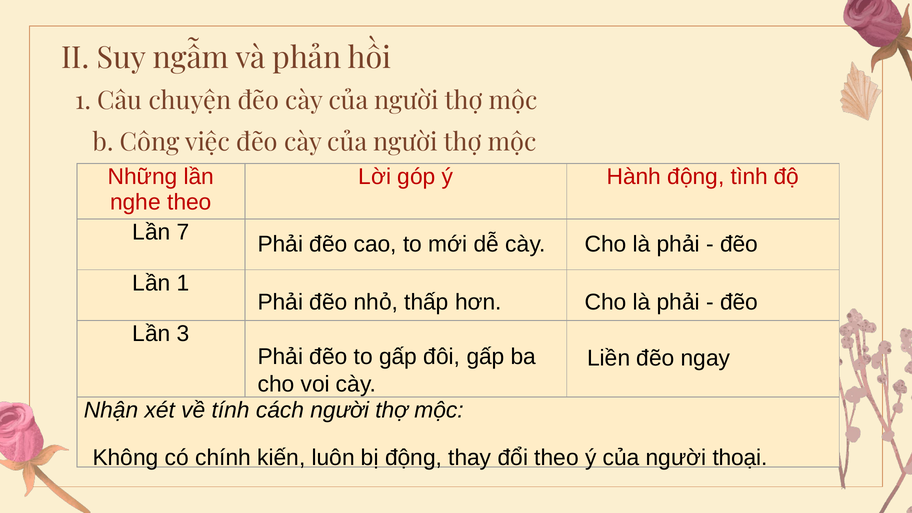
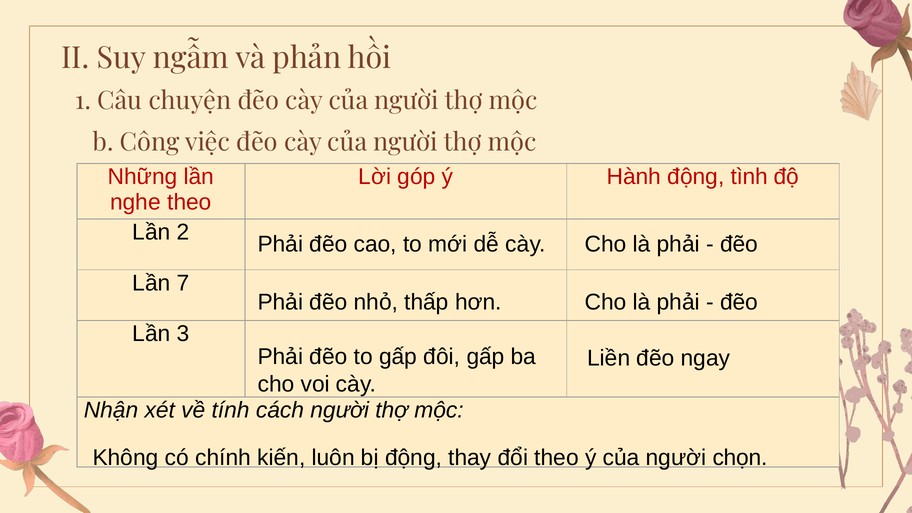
7: 7 -> 2
Lần 1: 1 -> 7
thoại: thoại -> chọn
